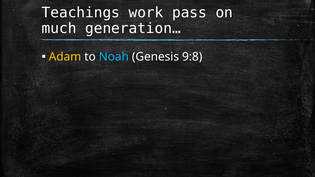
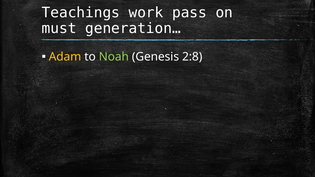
much: much -> must
Noah colour: light blue -> light green
9:8: 9:8 -> 2:8
